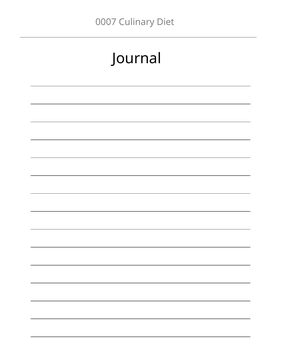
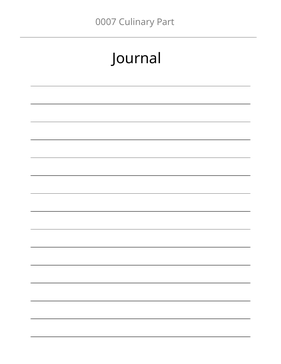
Diet: Diet -> Part
